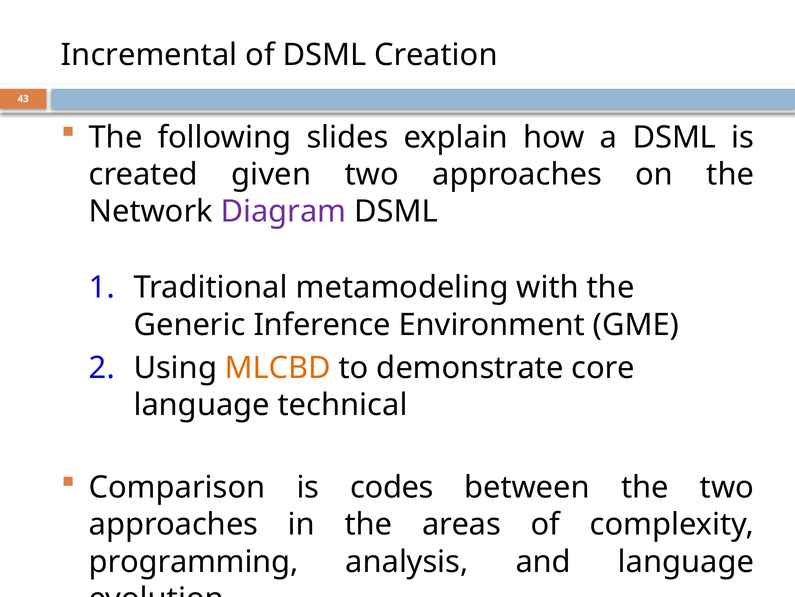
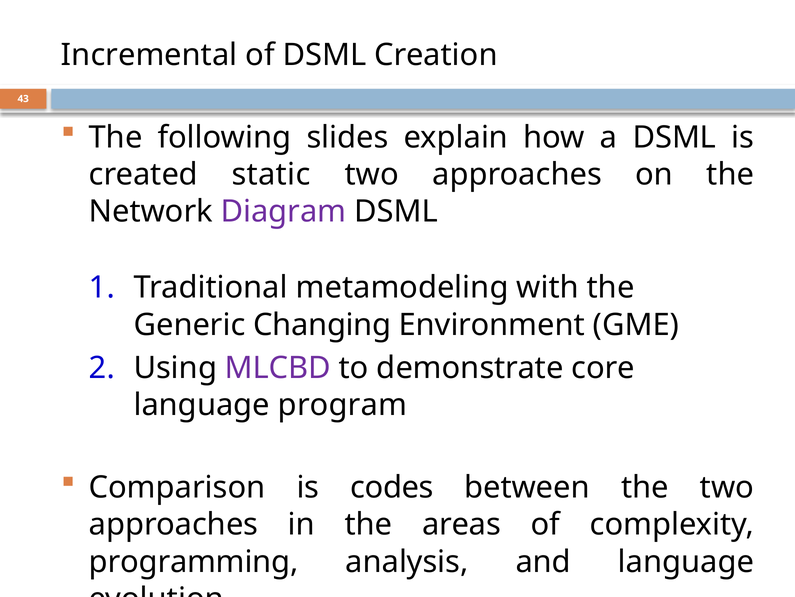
given: given -> static
Inference: Inference -> Changing
MLCBD colour: orange -> purple
technical: technical -> program
